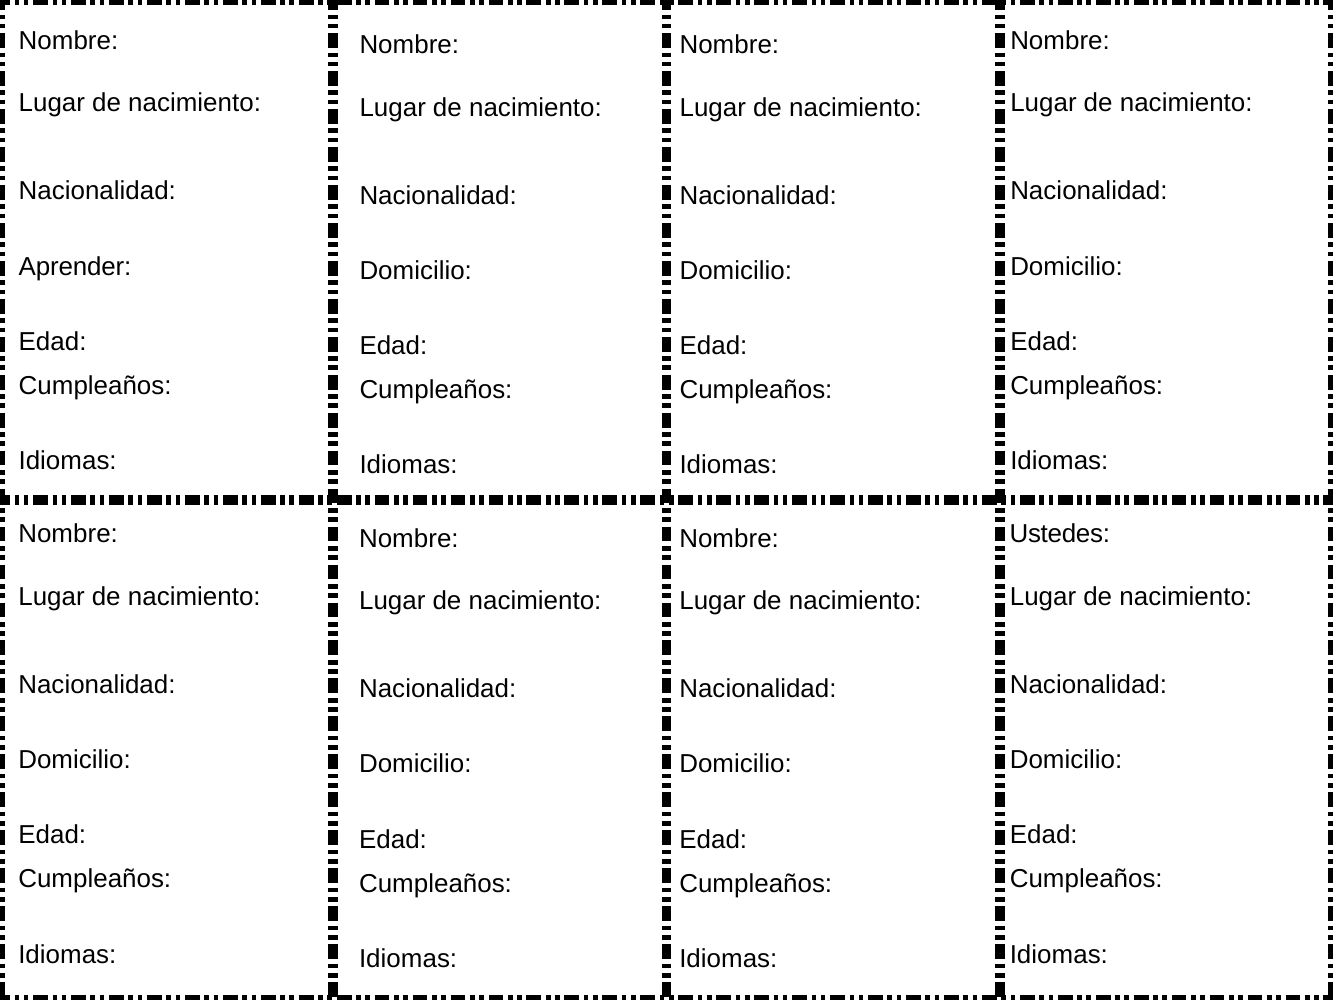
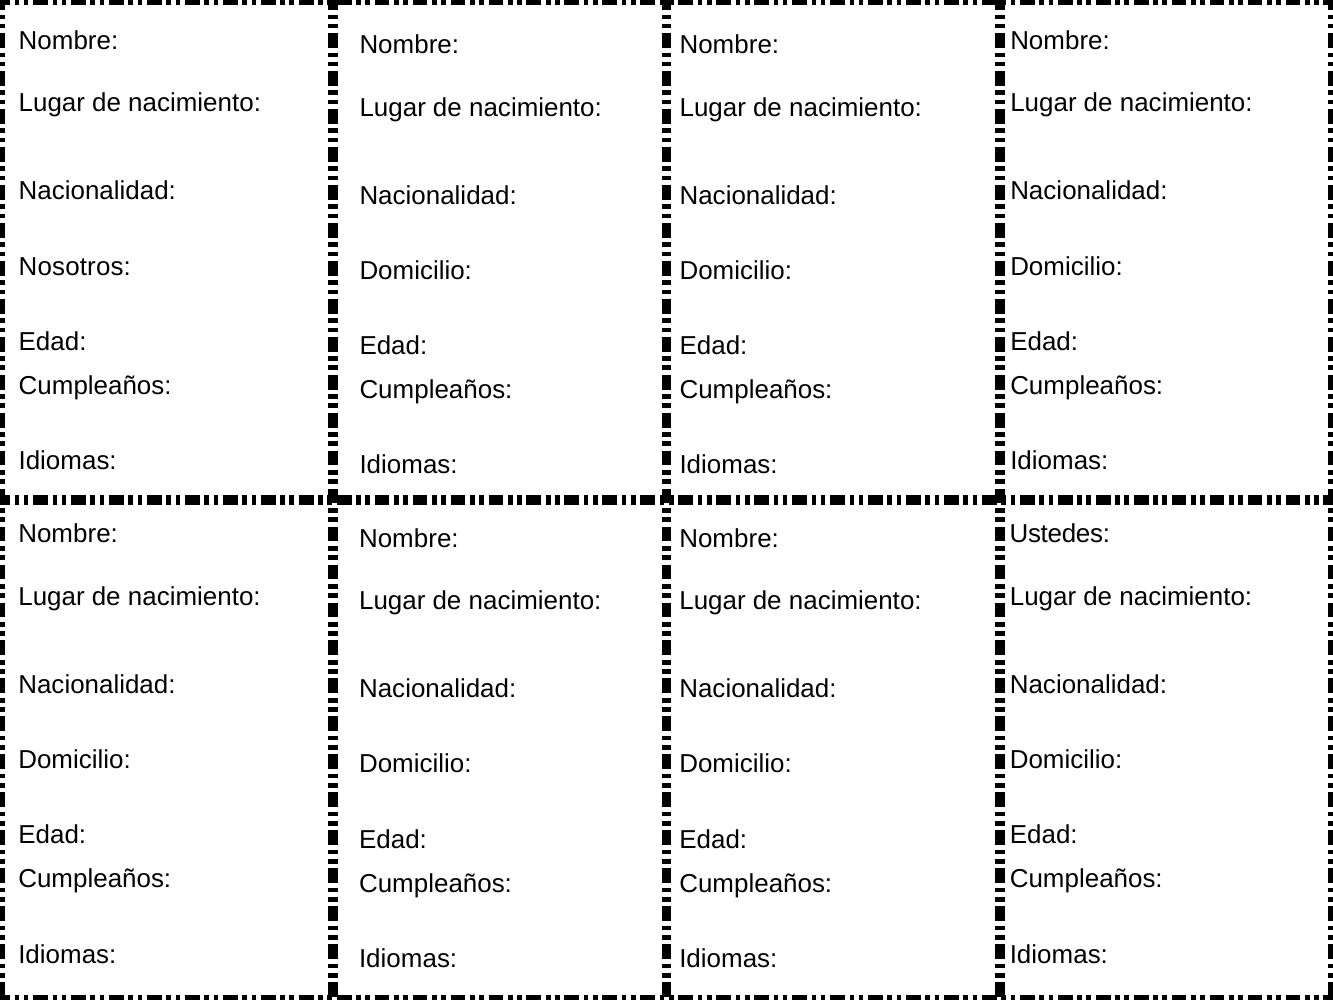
Aprender: Aprender -> Nosotros
